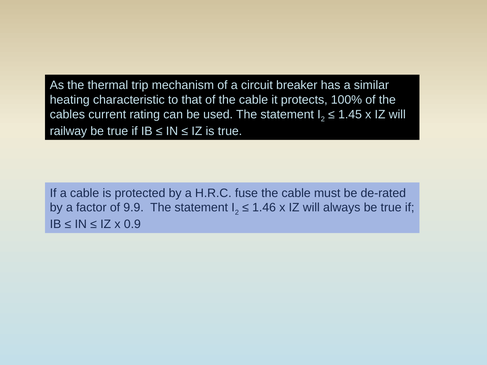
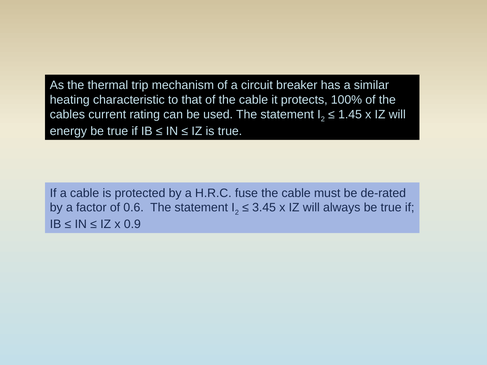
railway: railway -> energy
9.9: 9.9 -> 0.6
1.46: 1.46 -> 3.45
